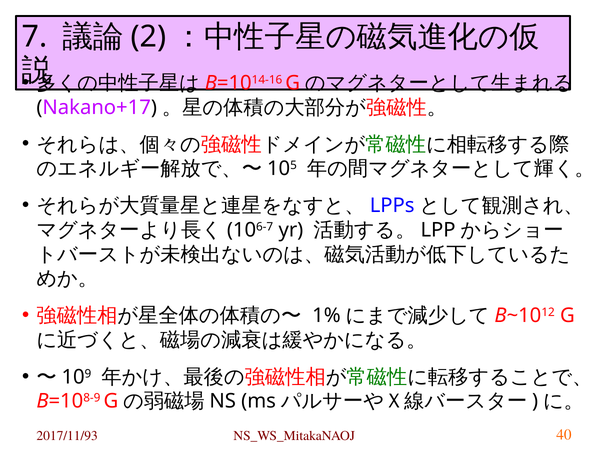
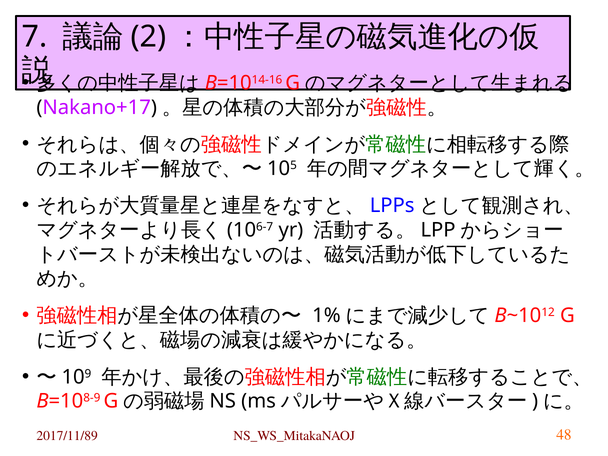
2017/11/93: 2017/11/93 -> 2017/11/89
40: 40 -> 48
